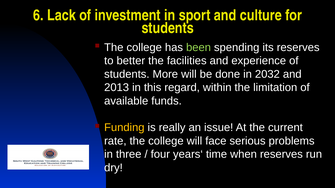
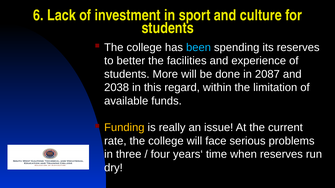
been colour: light green -> light blue
2032: 2032 -> 2087
2013: 2013 -> 2038
